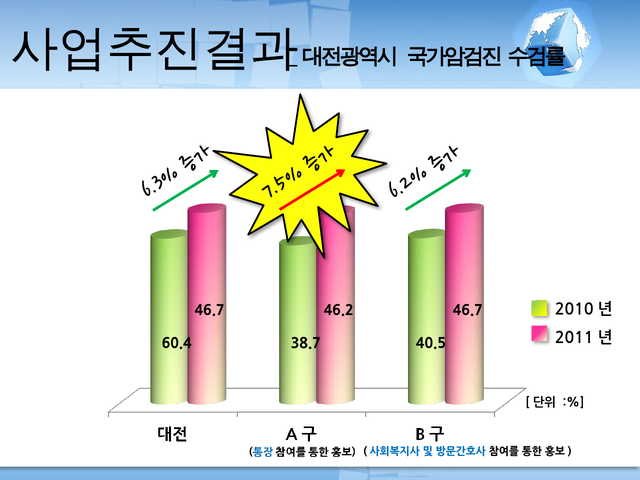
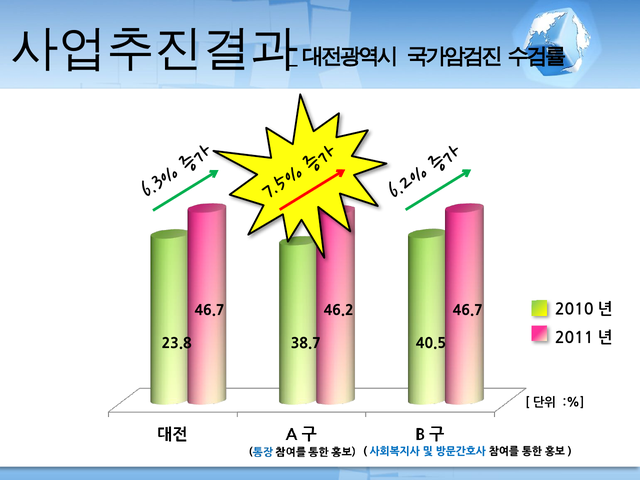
60.4: 60.4 -> 23.8
